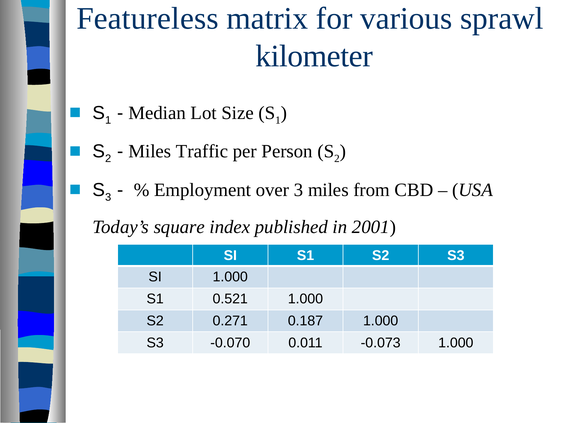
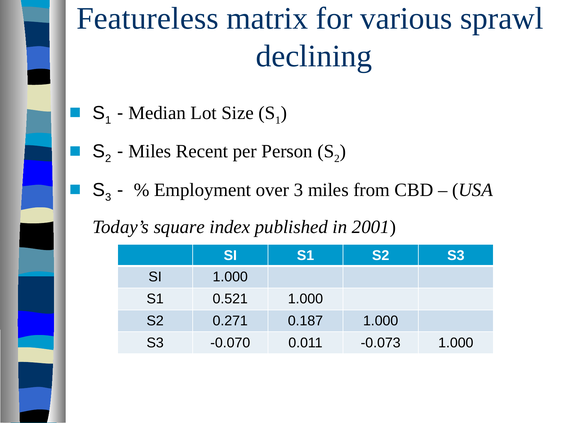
kilometer: kilometer -> declining
Traffic: Traffic -> Recent
